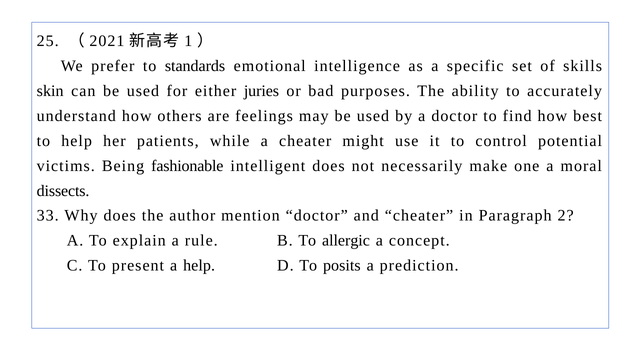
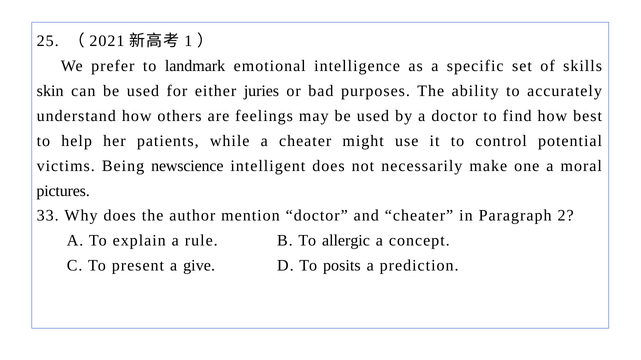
standards: standards -> landmark
fashionable: fashionable -> newscience
dissects: dissects -> pictures
a help: help -> give
